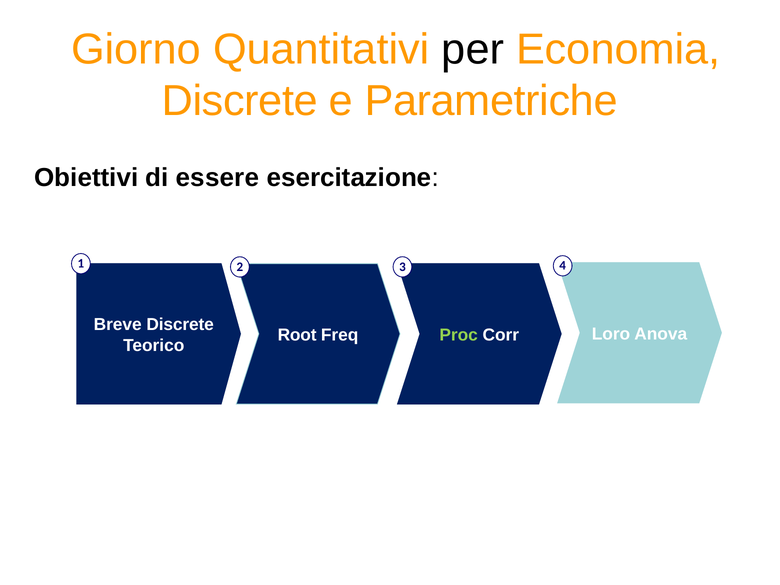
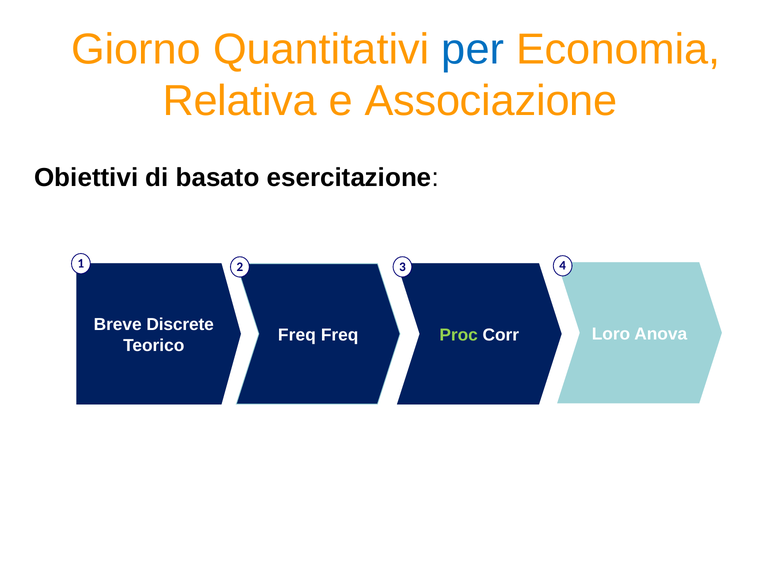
per colour: black -> blue
Discrete at (240, 101): Discrete -> Relativa
Parametriche: Parametriche -> Associazione
essere: essere -> basato
Root at (297, 335): Root -> Freq
